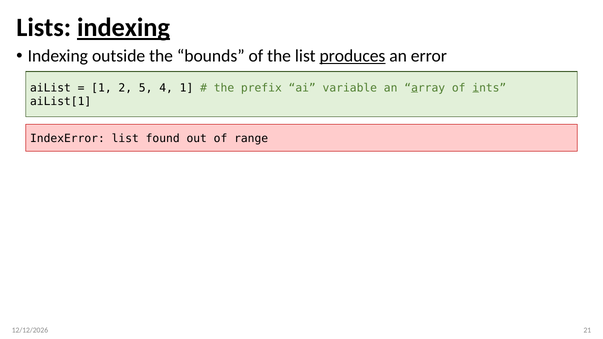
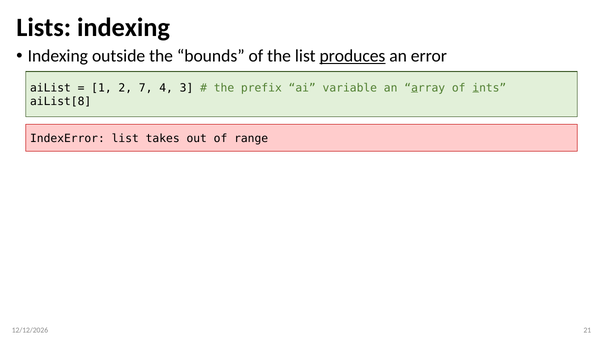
indexing at (123, 28) underline: present -> none
5: 5 -> 7
4 1: 1 -> 3
aiList[1: aiList[1 -> aiList[8
found: found -> takes
